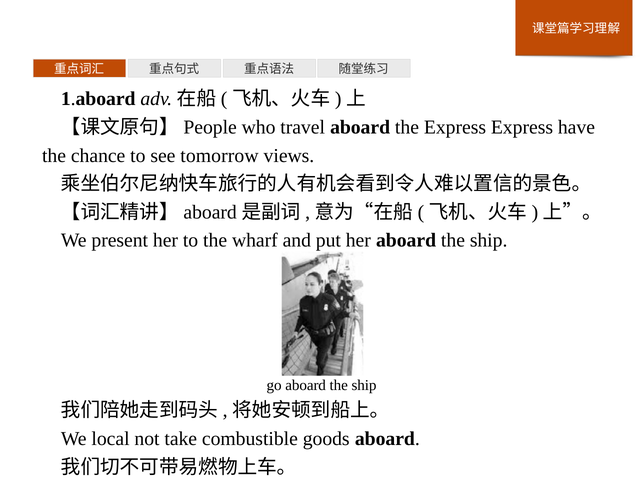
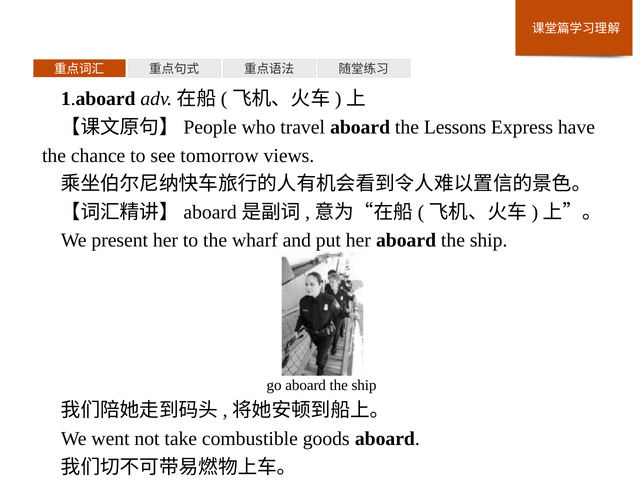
the Express: Express -> Lessons
local: local -> went
